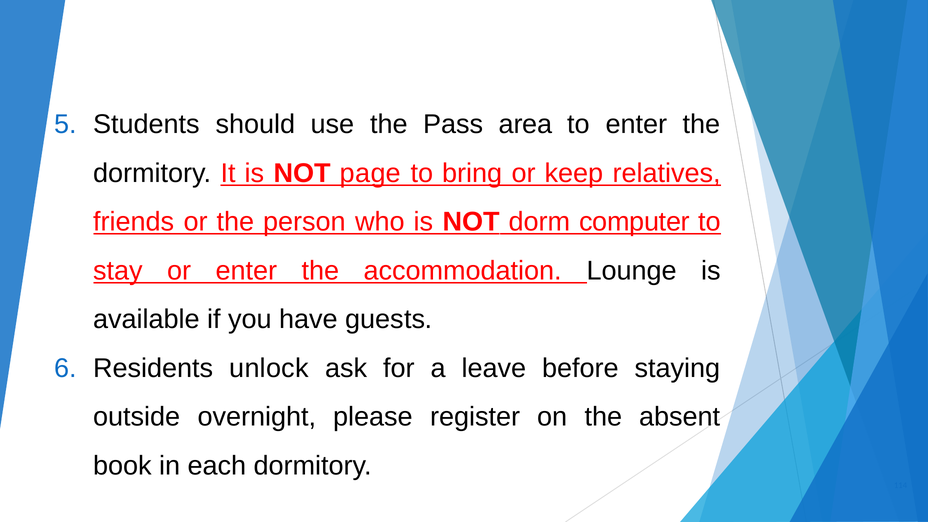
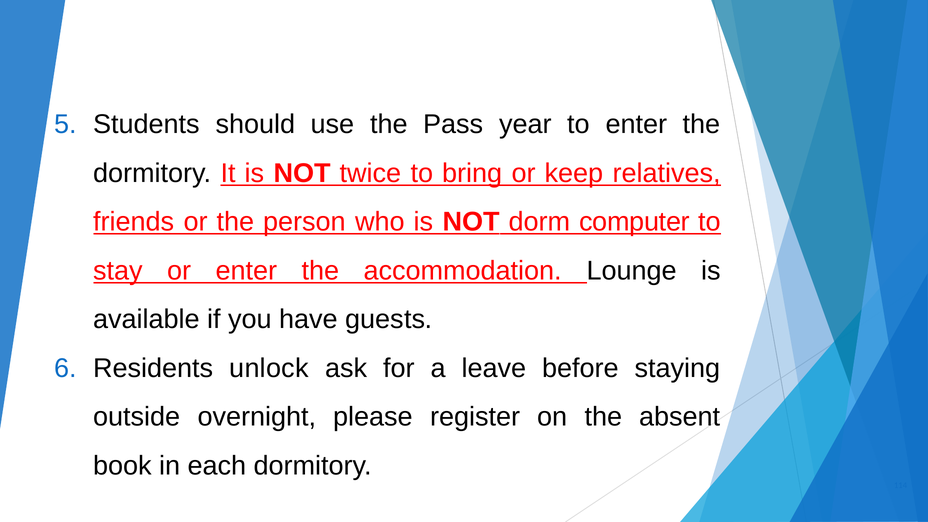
area: area -> year
page: page -> twice
